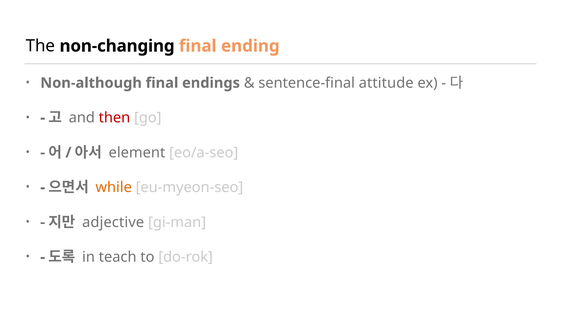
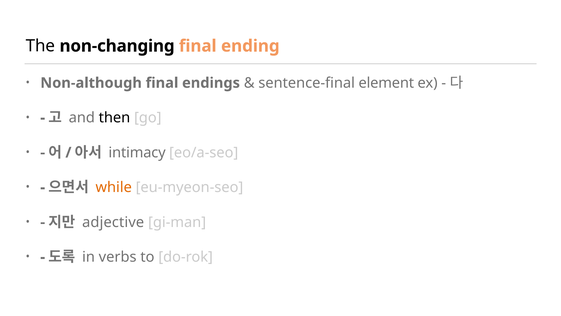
attitude: attitude -> element
then colour: red -> black
element: element -> intimacy
teach: teach -> verbs
